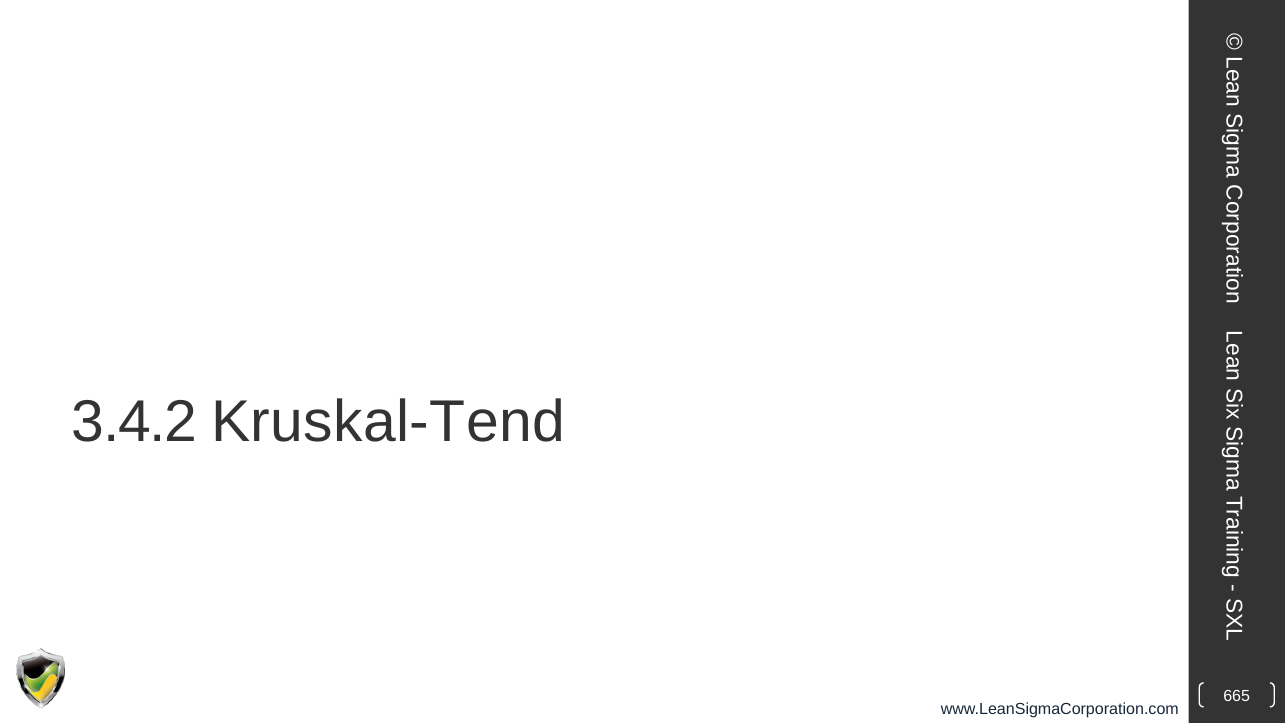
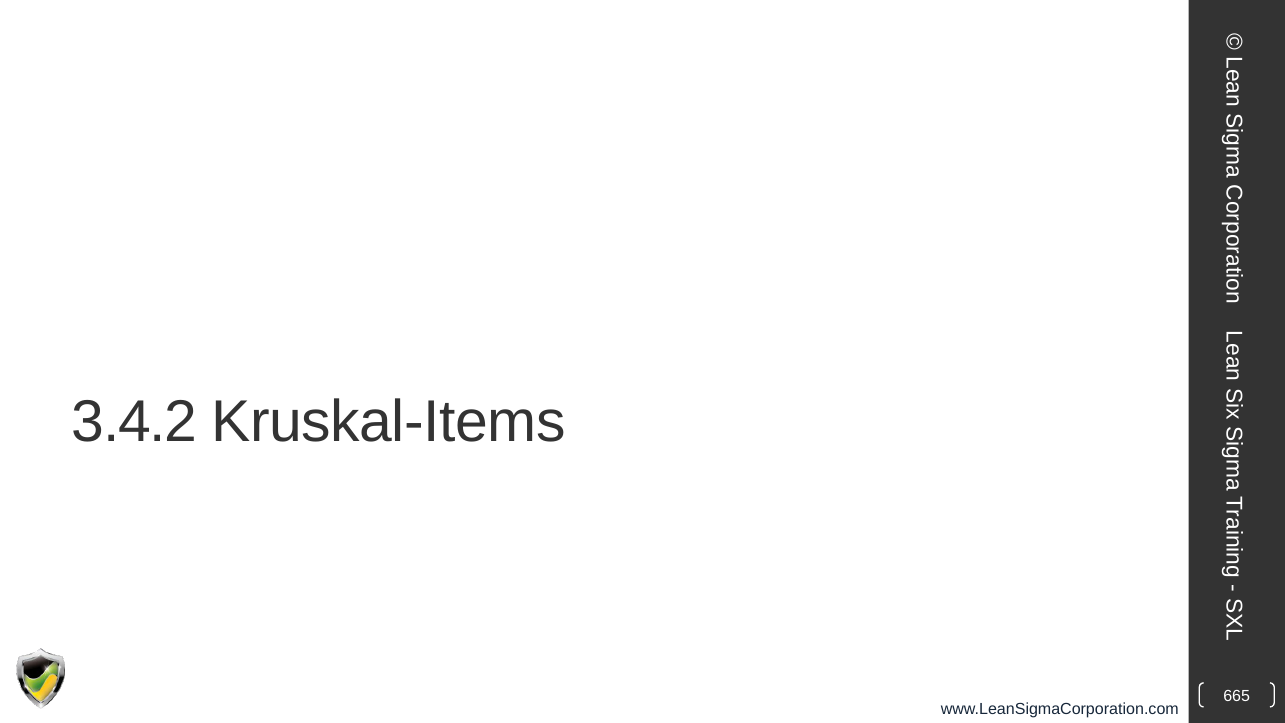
Kruskal-Tend: Kruskal-Tend -> Kruskal-Items
